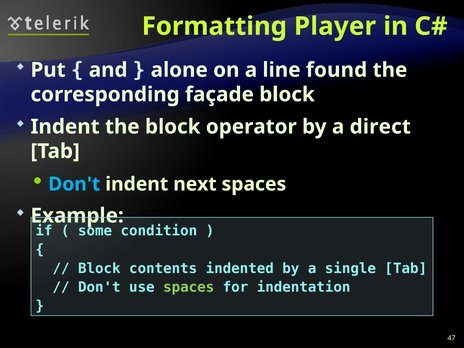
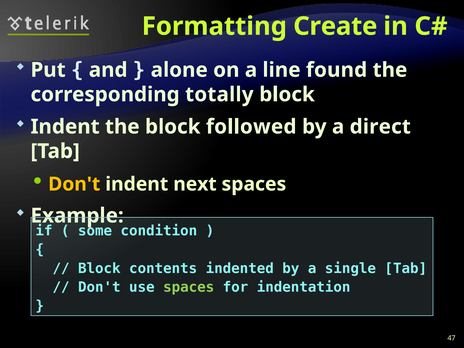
Player: Player -> Create
façade: façade -> totally
operator: operator -> followed
Don't at (74, 184) colour: light blue -> yellow
